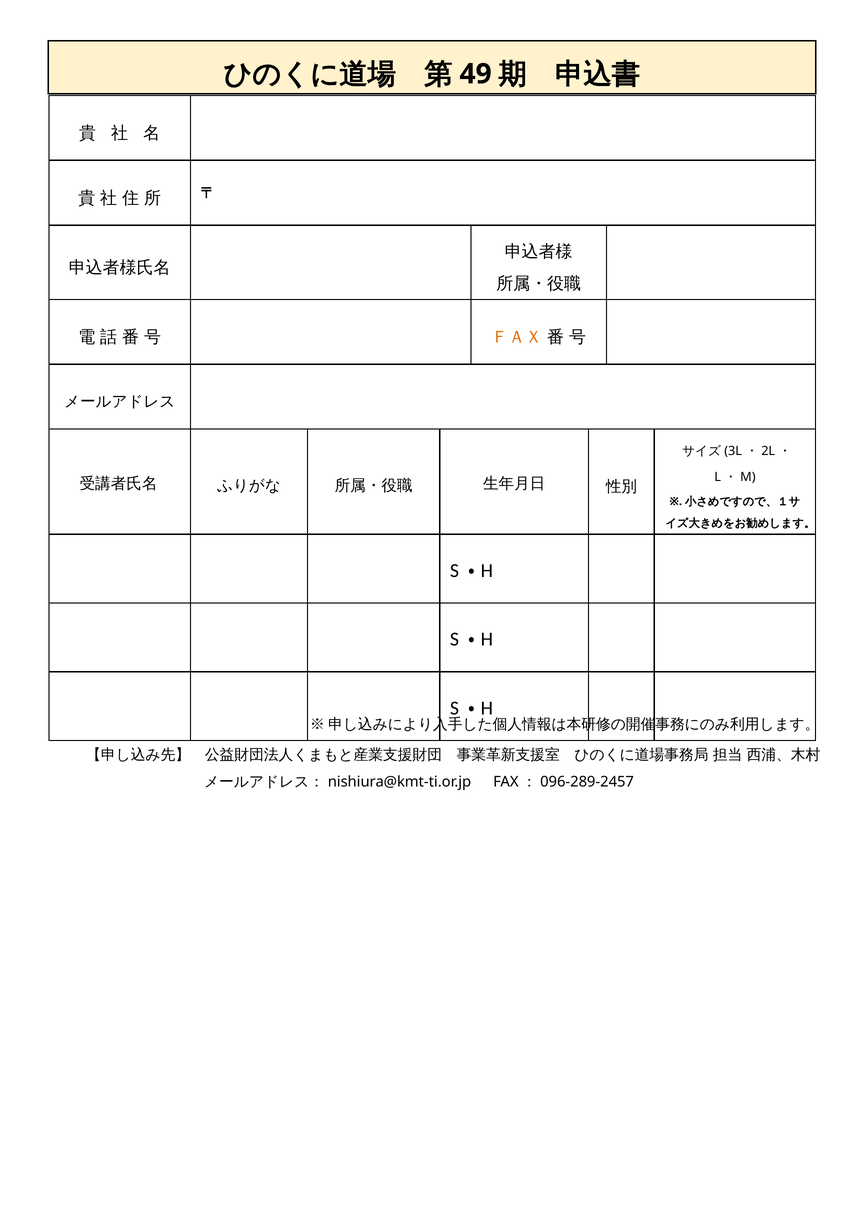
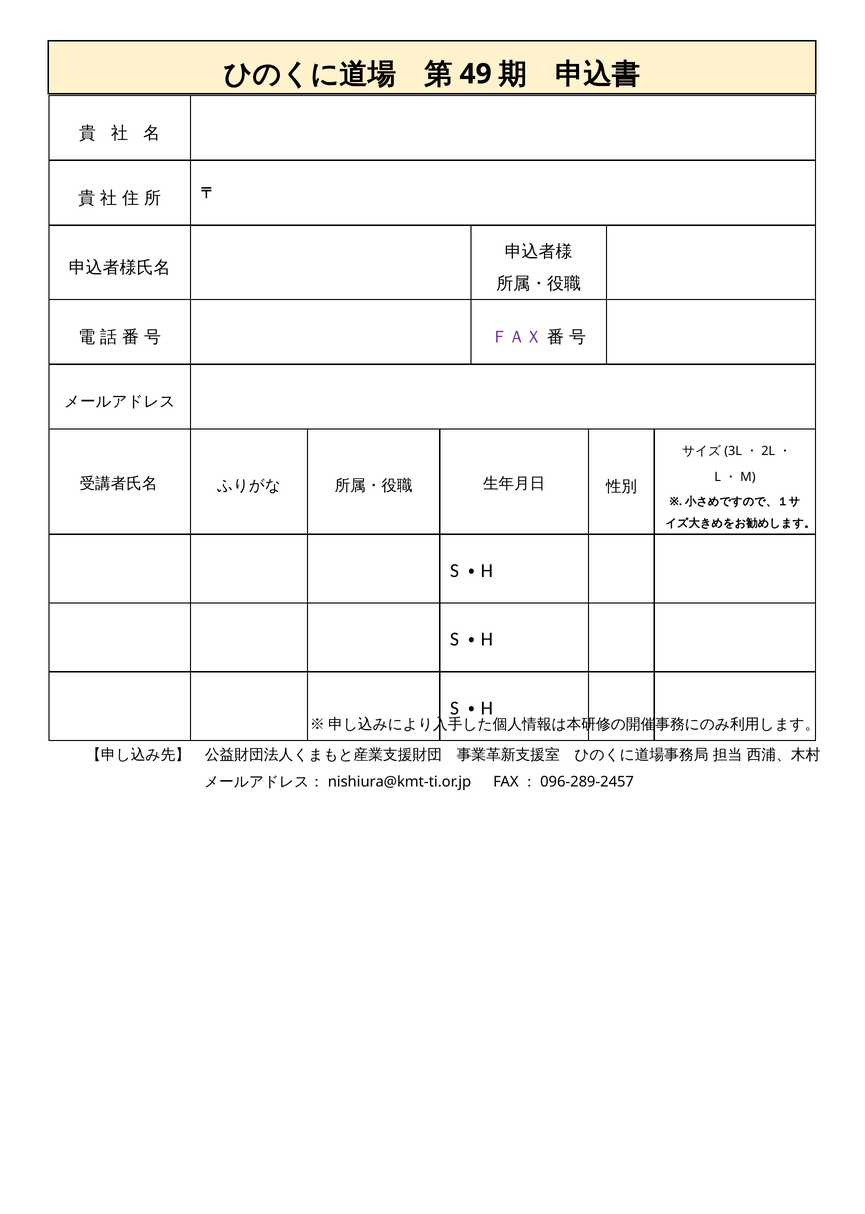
ＦＡＸ colour: orange -> purple
